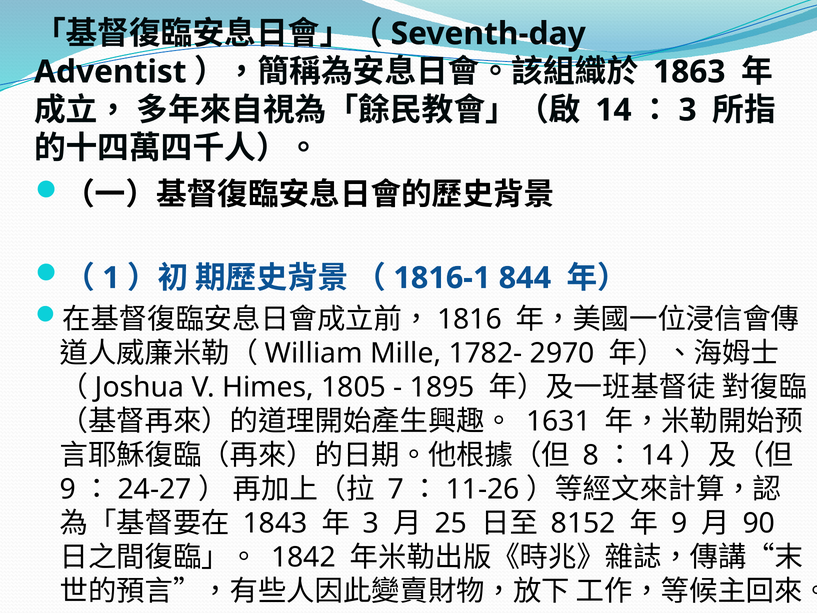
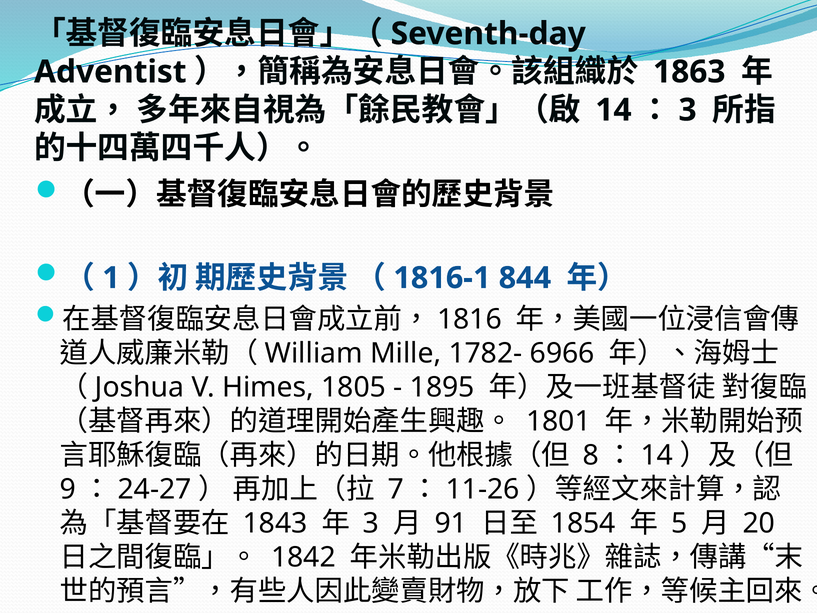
2970: 2970 -> 6966
1631: 1631 -> 1801
25: 25 -> 91
8152: 8152 -> 1854
9 at (679, 523): 9 -> 5
90: 90 -> 20
